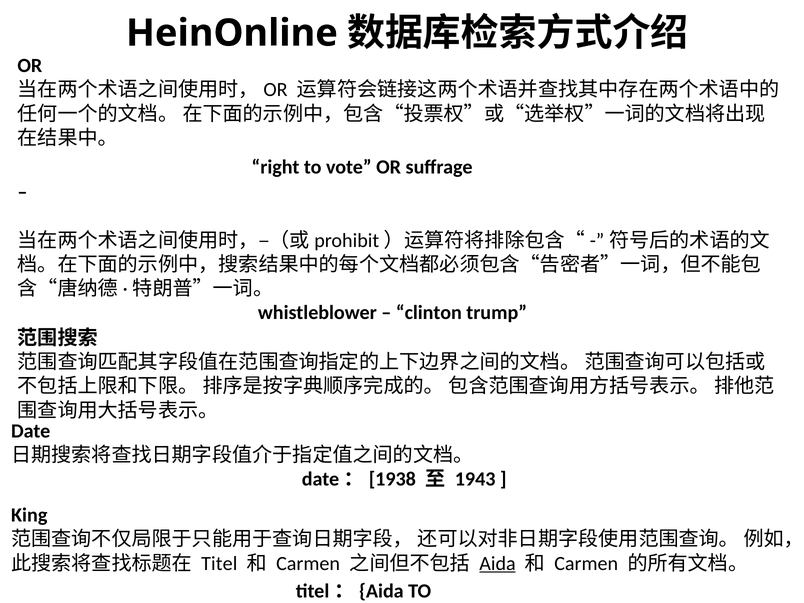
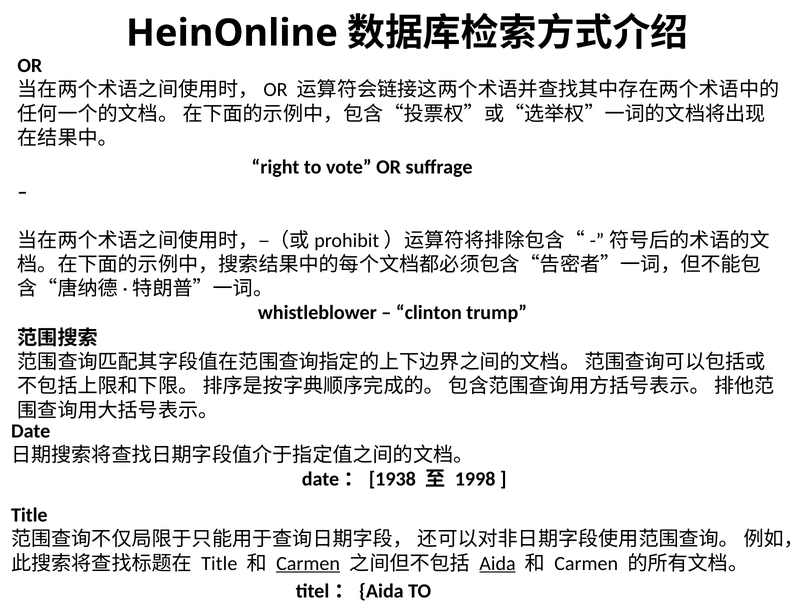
1943: 1943 -> 1998
King at (29, 515): King -> Title
Titel at (219, 563): Titel -> Title
Carmen at (308, 563) underline: none -> present
